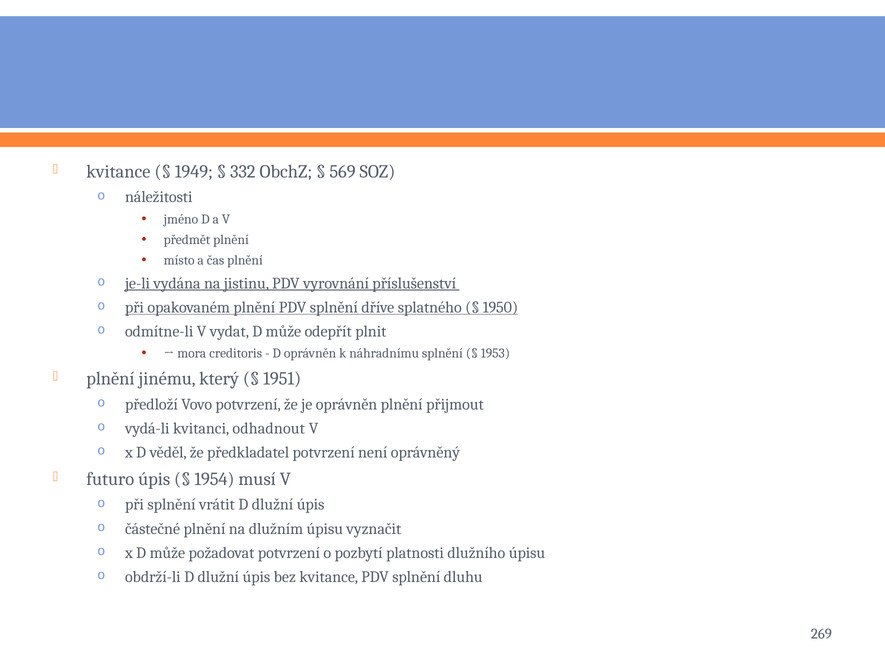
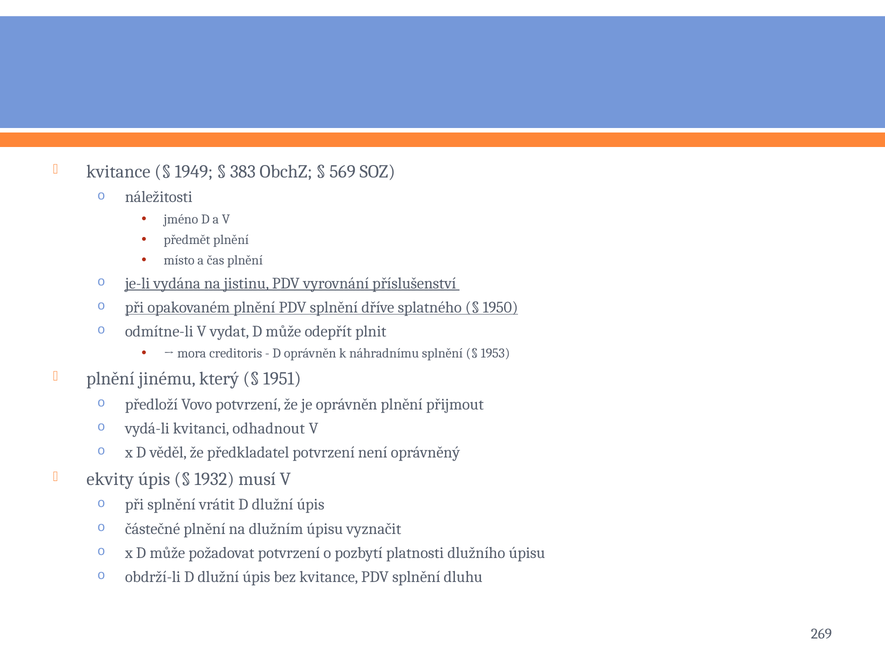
332: 332 -> 383
futuro: futuro -> ekvity
1954: 1954 -> 1932
